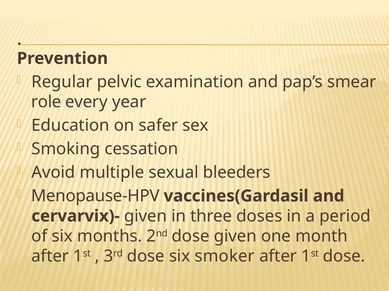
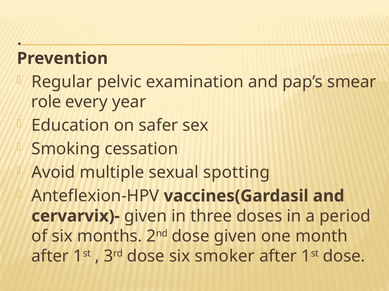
bleeders: bleeders -> spotting
Menopause-HPV: Menopause-HPV -> Anteflexion-HPV
